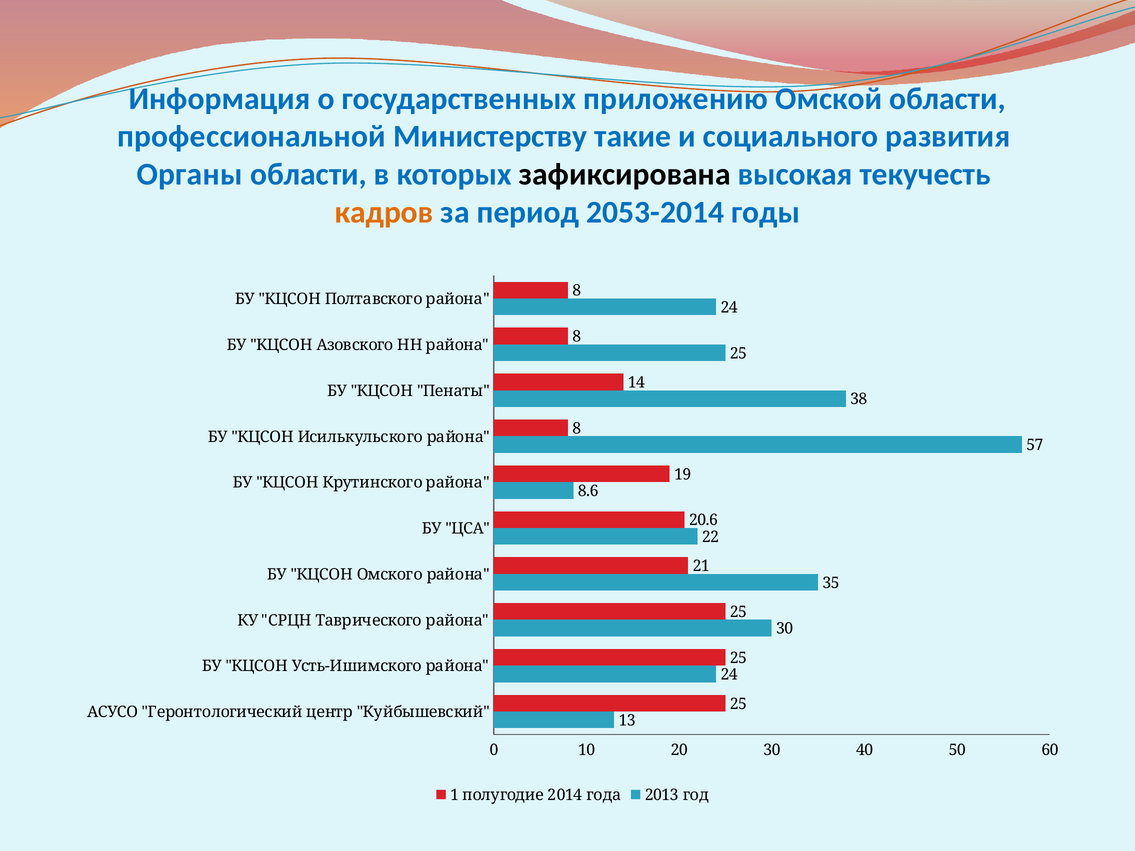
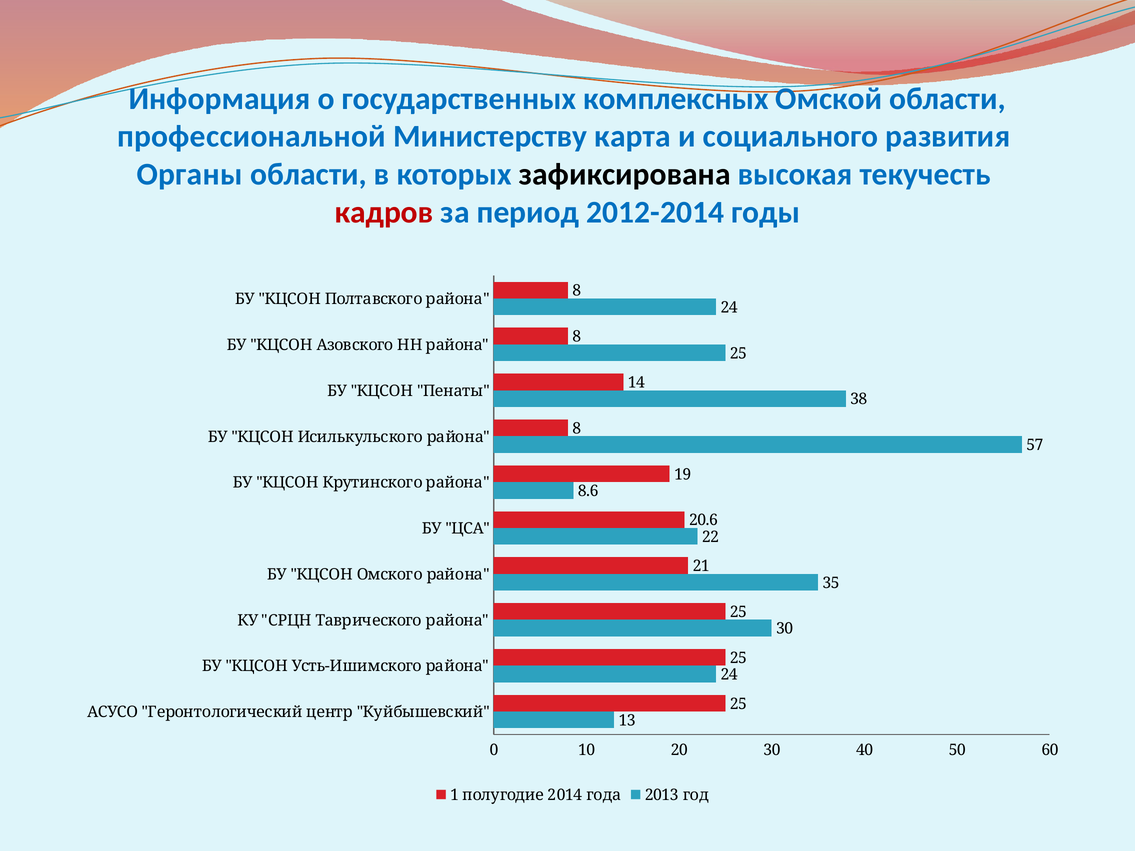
приложению: приложению -> комплексных
такие: такие -> карта
кадров colour: orange -> red
2053-2014: 2053-2014 -> 2012-2014
